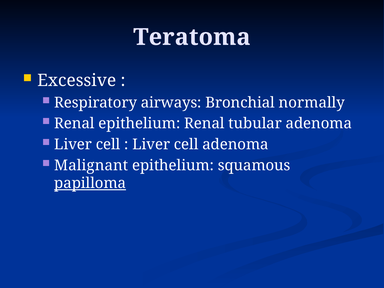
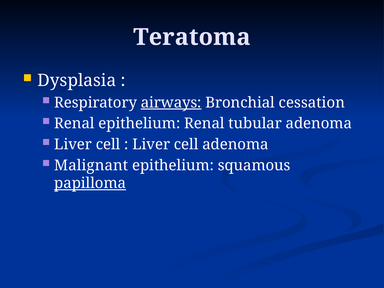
Excessive: Excessive -> Dysplasia
airways underline: none -> present
normally: normally -> cessation
